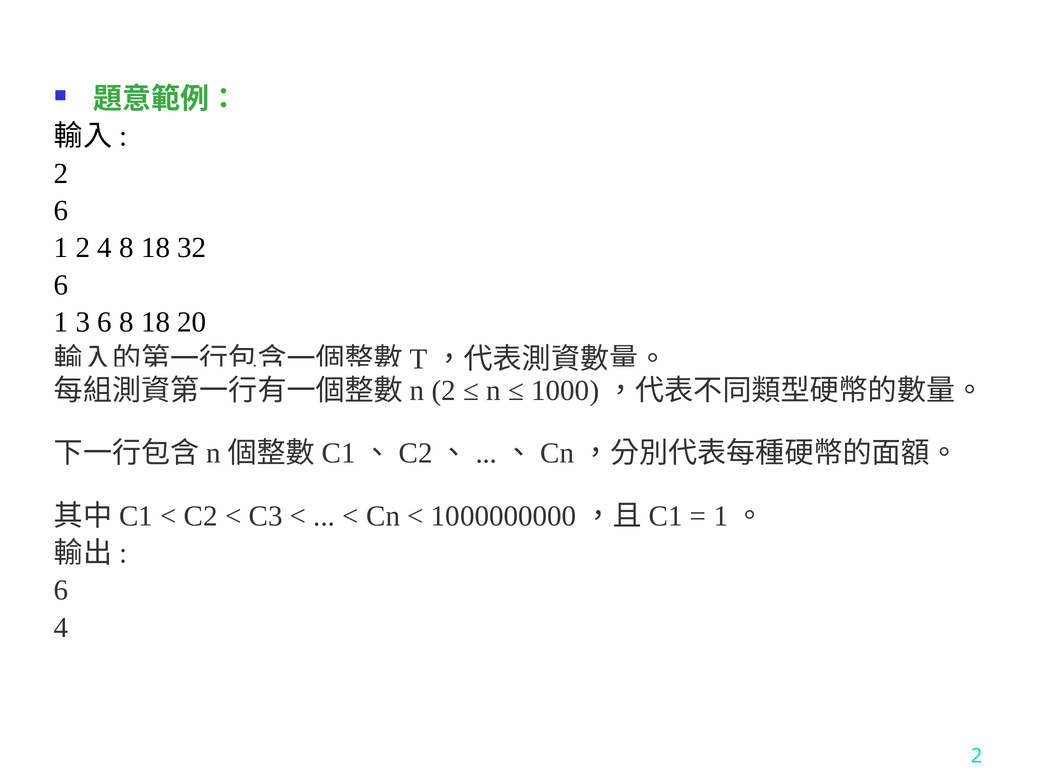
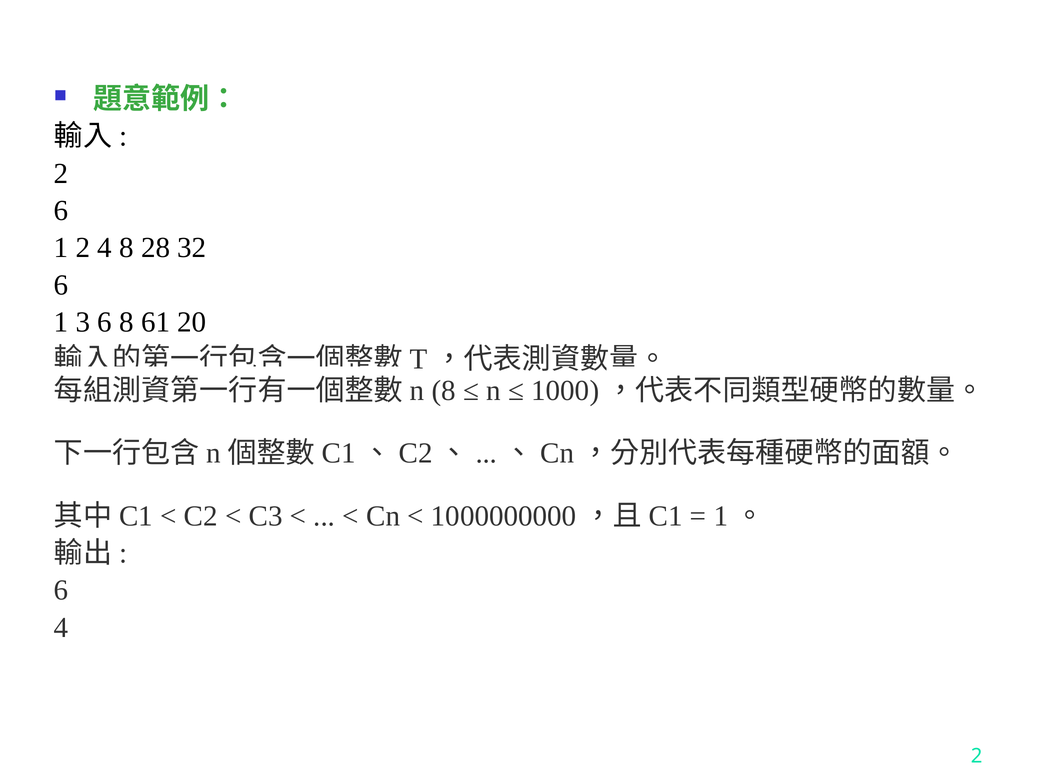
4 8 18: 18 -> 28
6 8 18: 18 -> 61
2 at (444, 391): 2 -> 8
